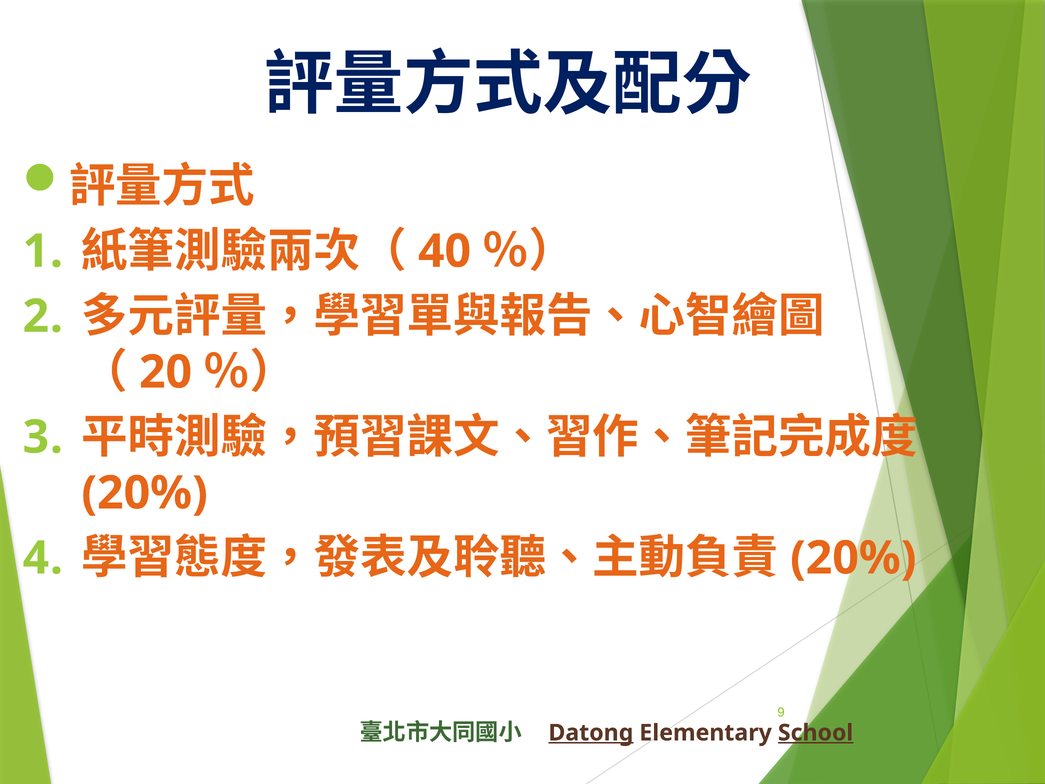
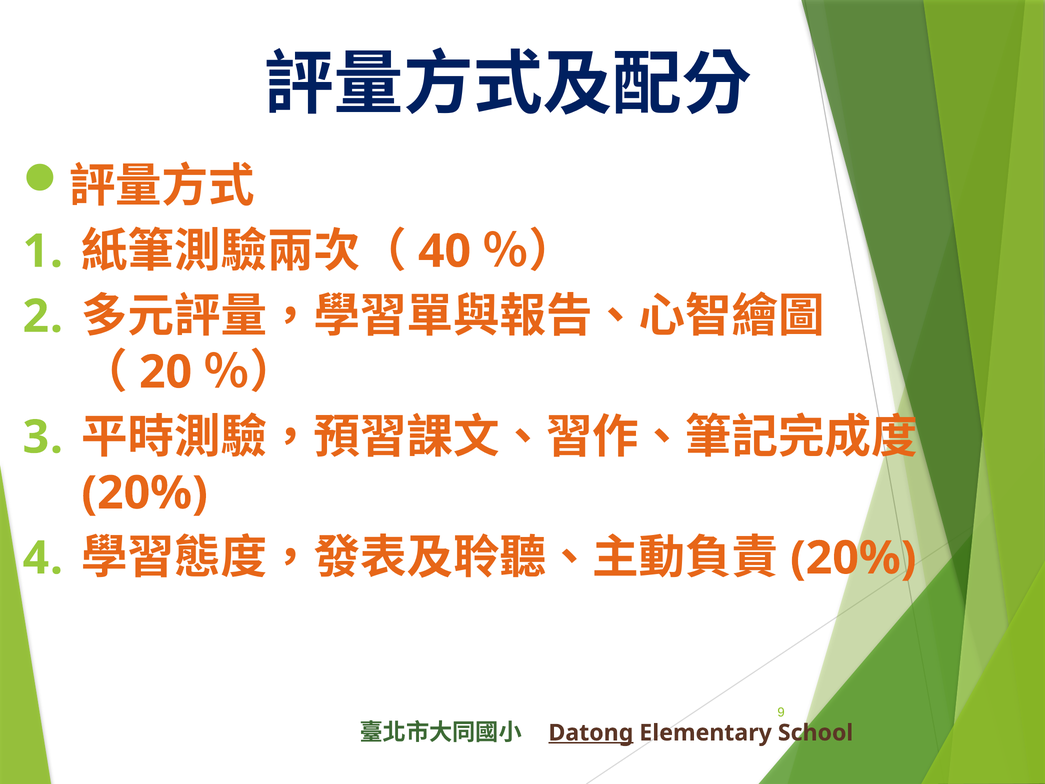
School underline: present -> none
